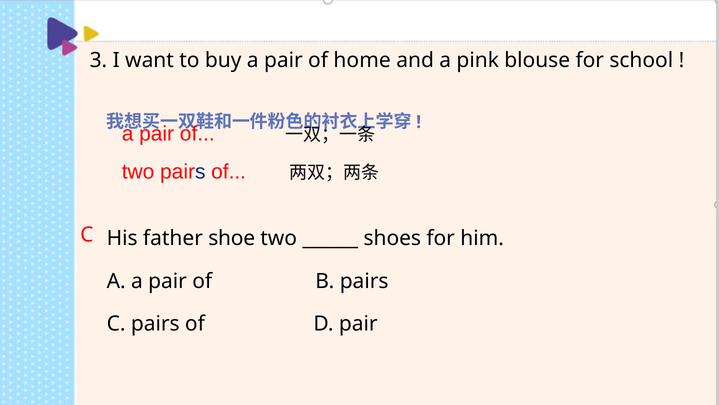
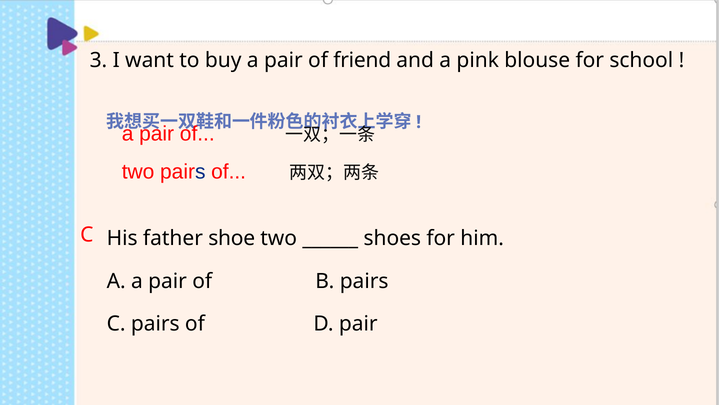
home: home -> friend
